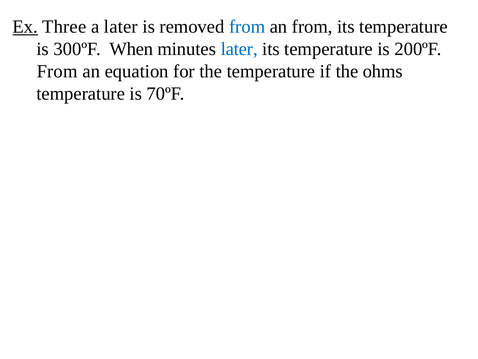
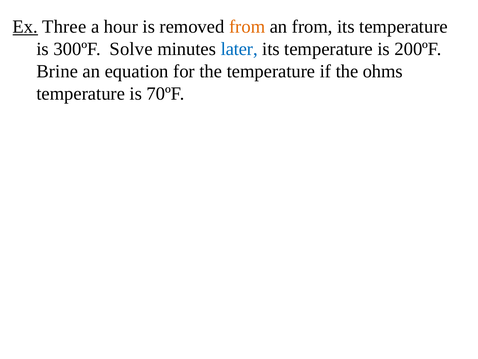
a later: later -> hour
from at (247, 27) colour: blue -> orange
When: When -> Solve
From at (57, 71): From -> Brine
